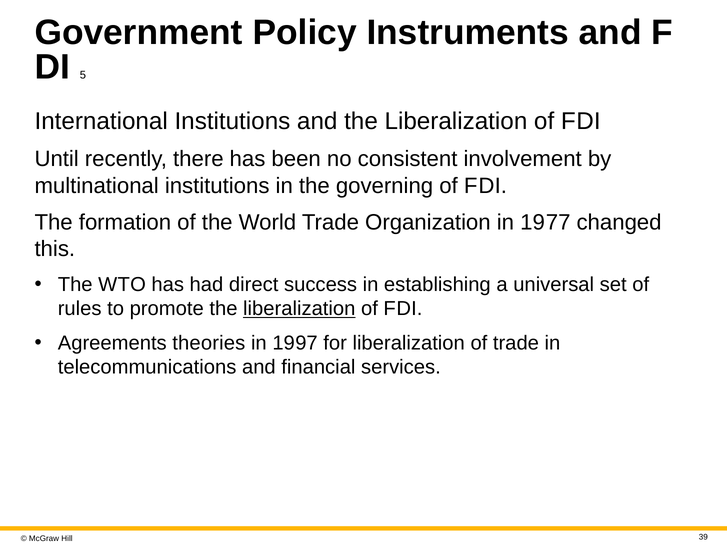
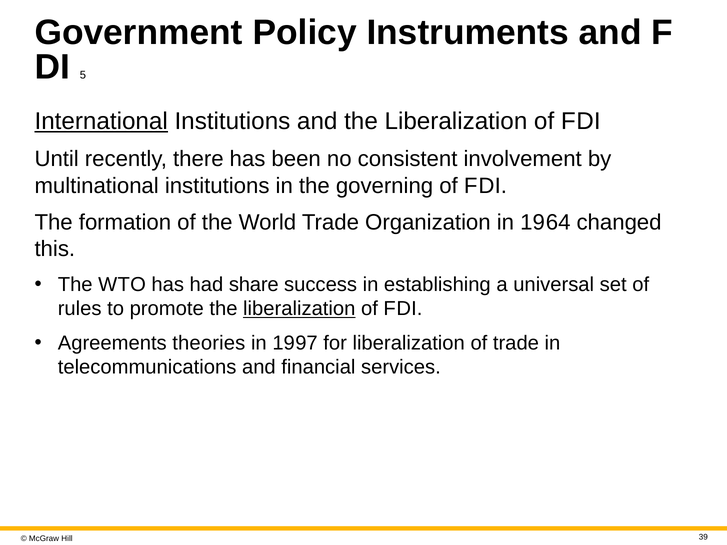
International underline: none -> present
77: 77 -> 64
direct: direct -> share
